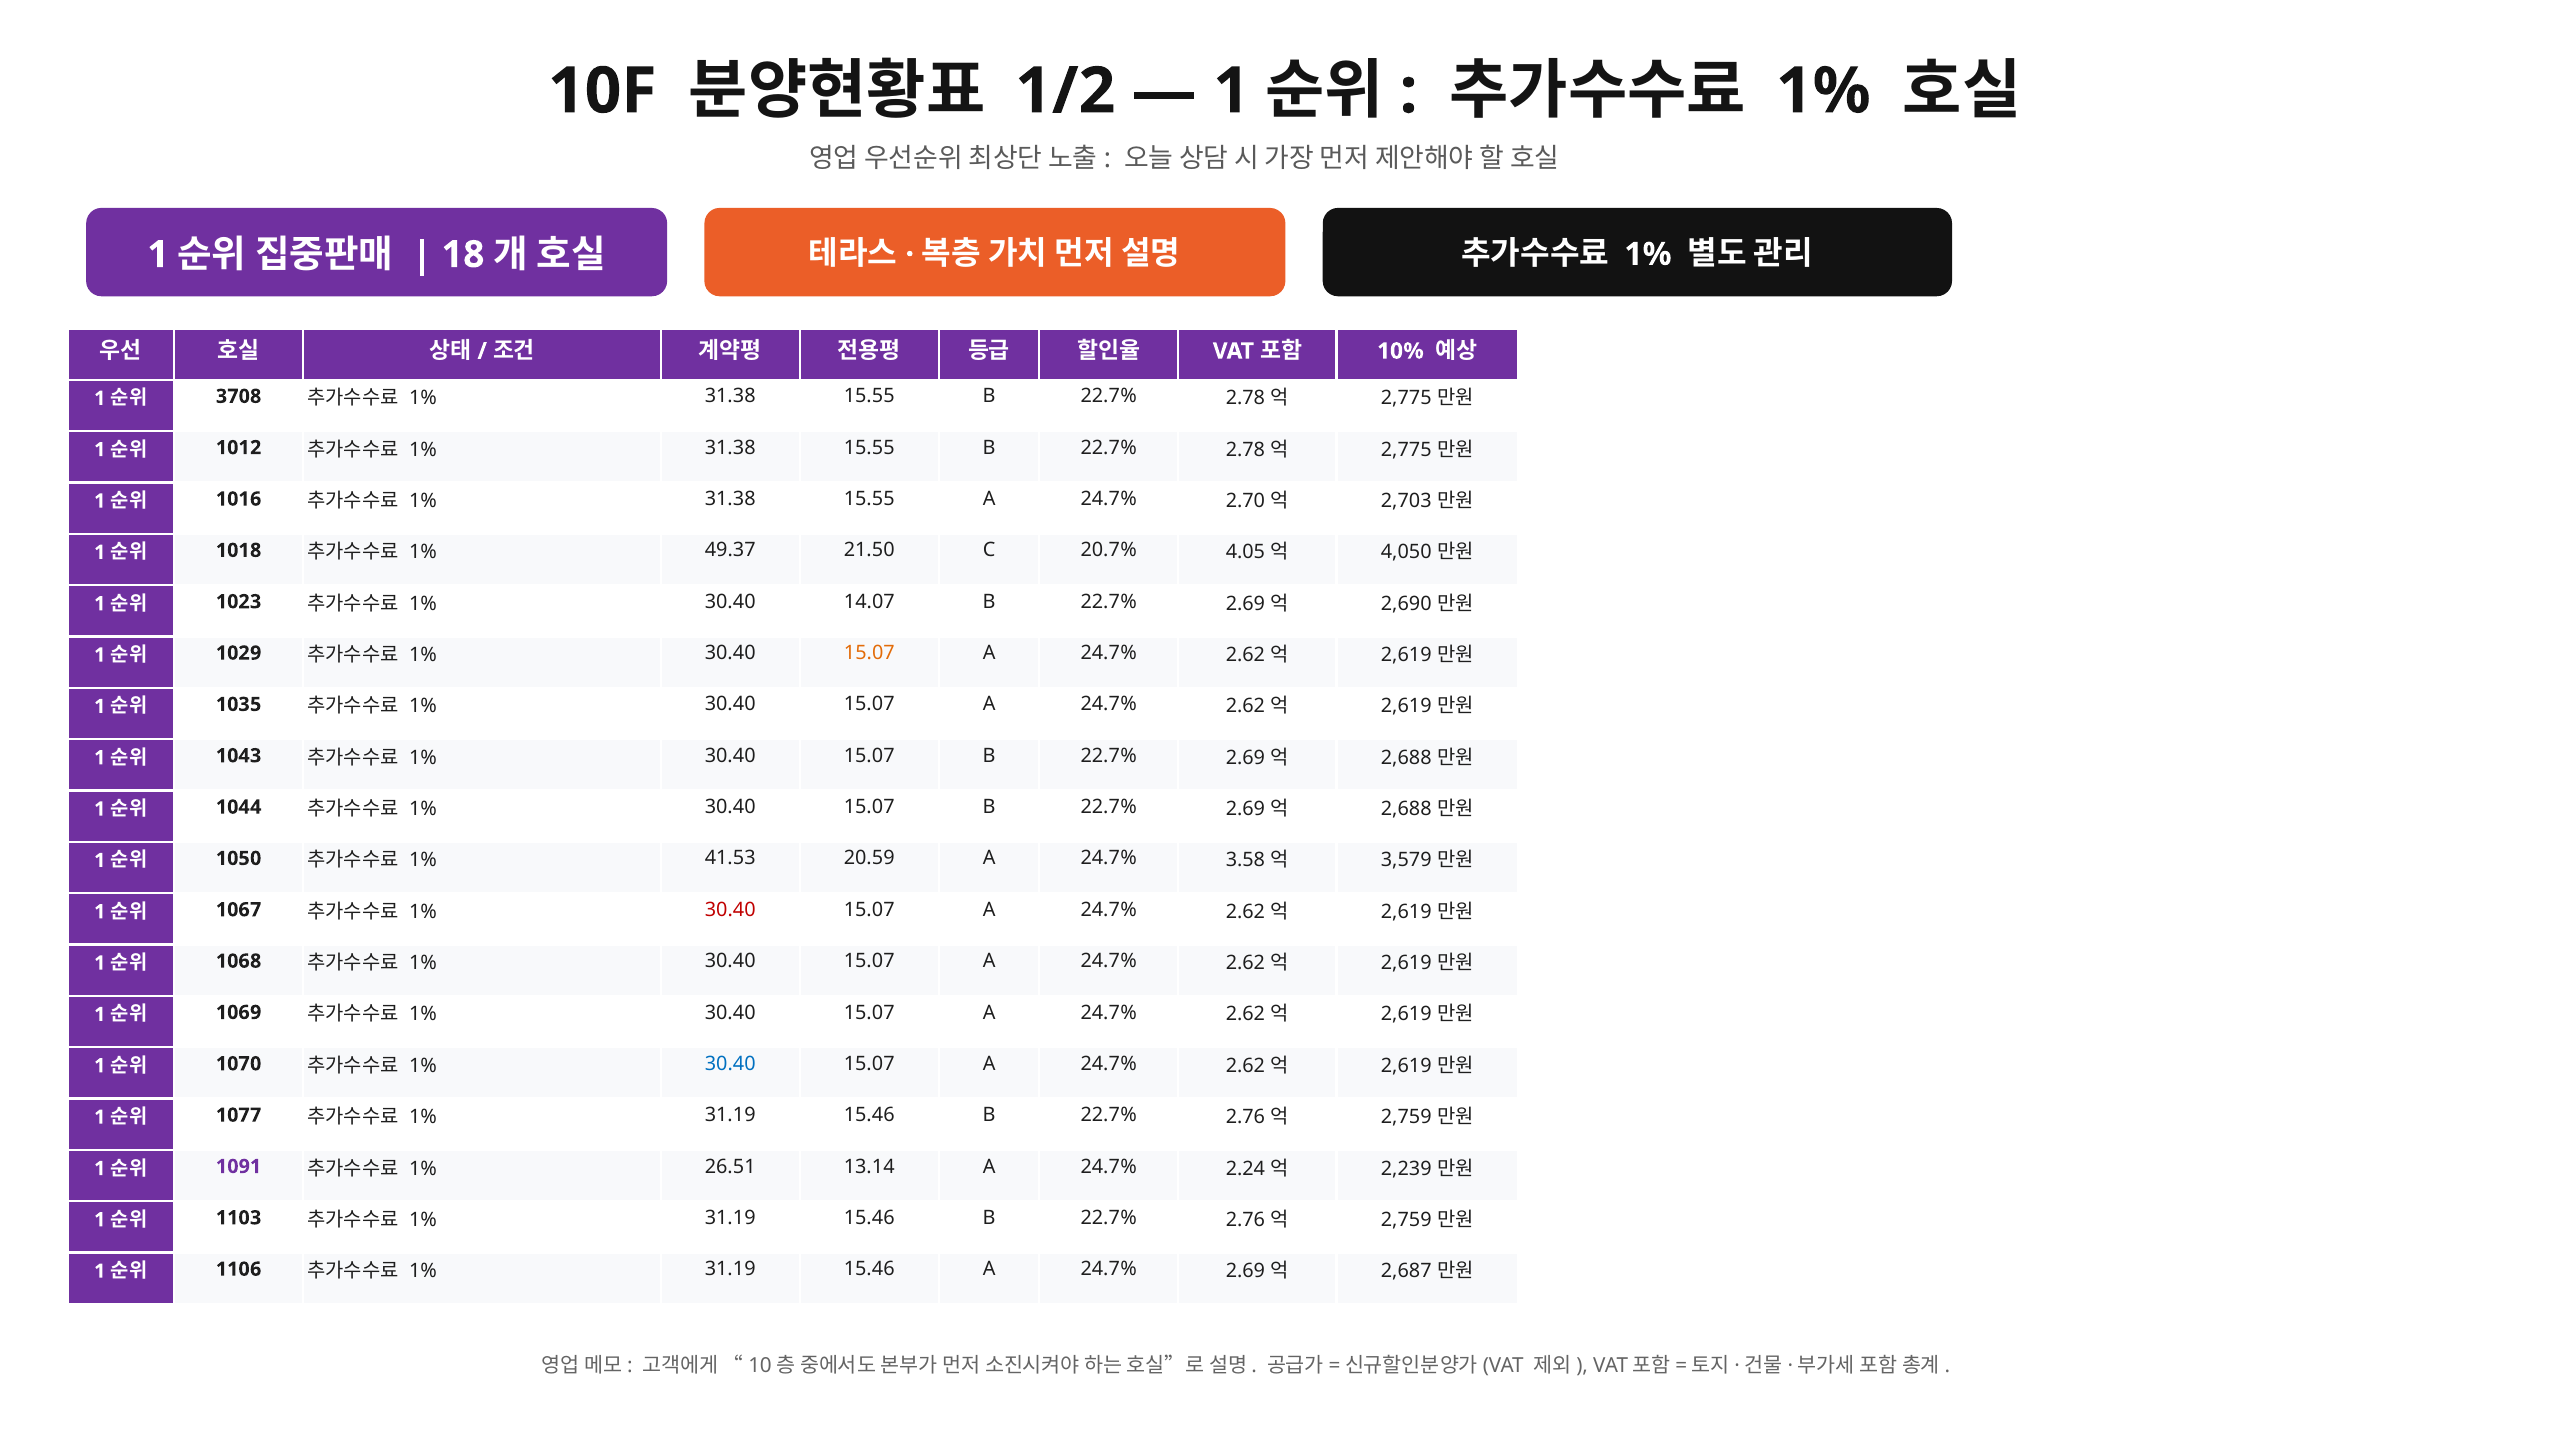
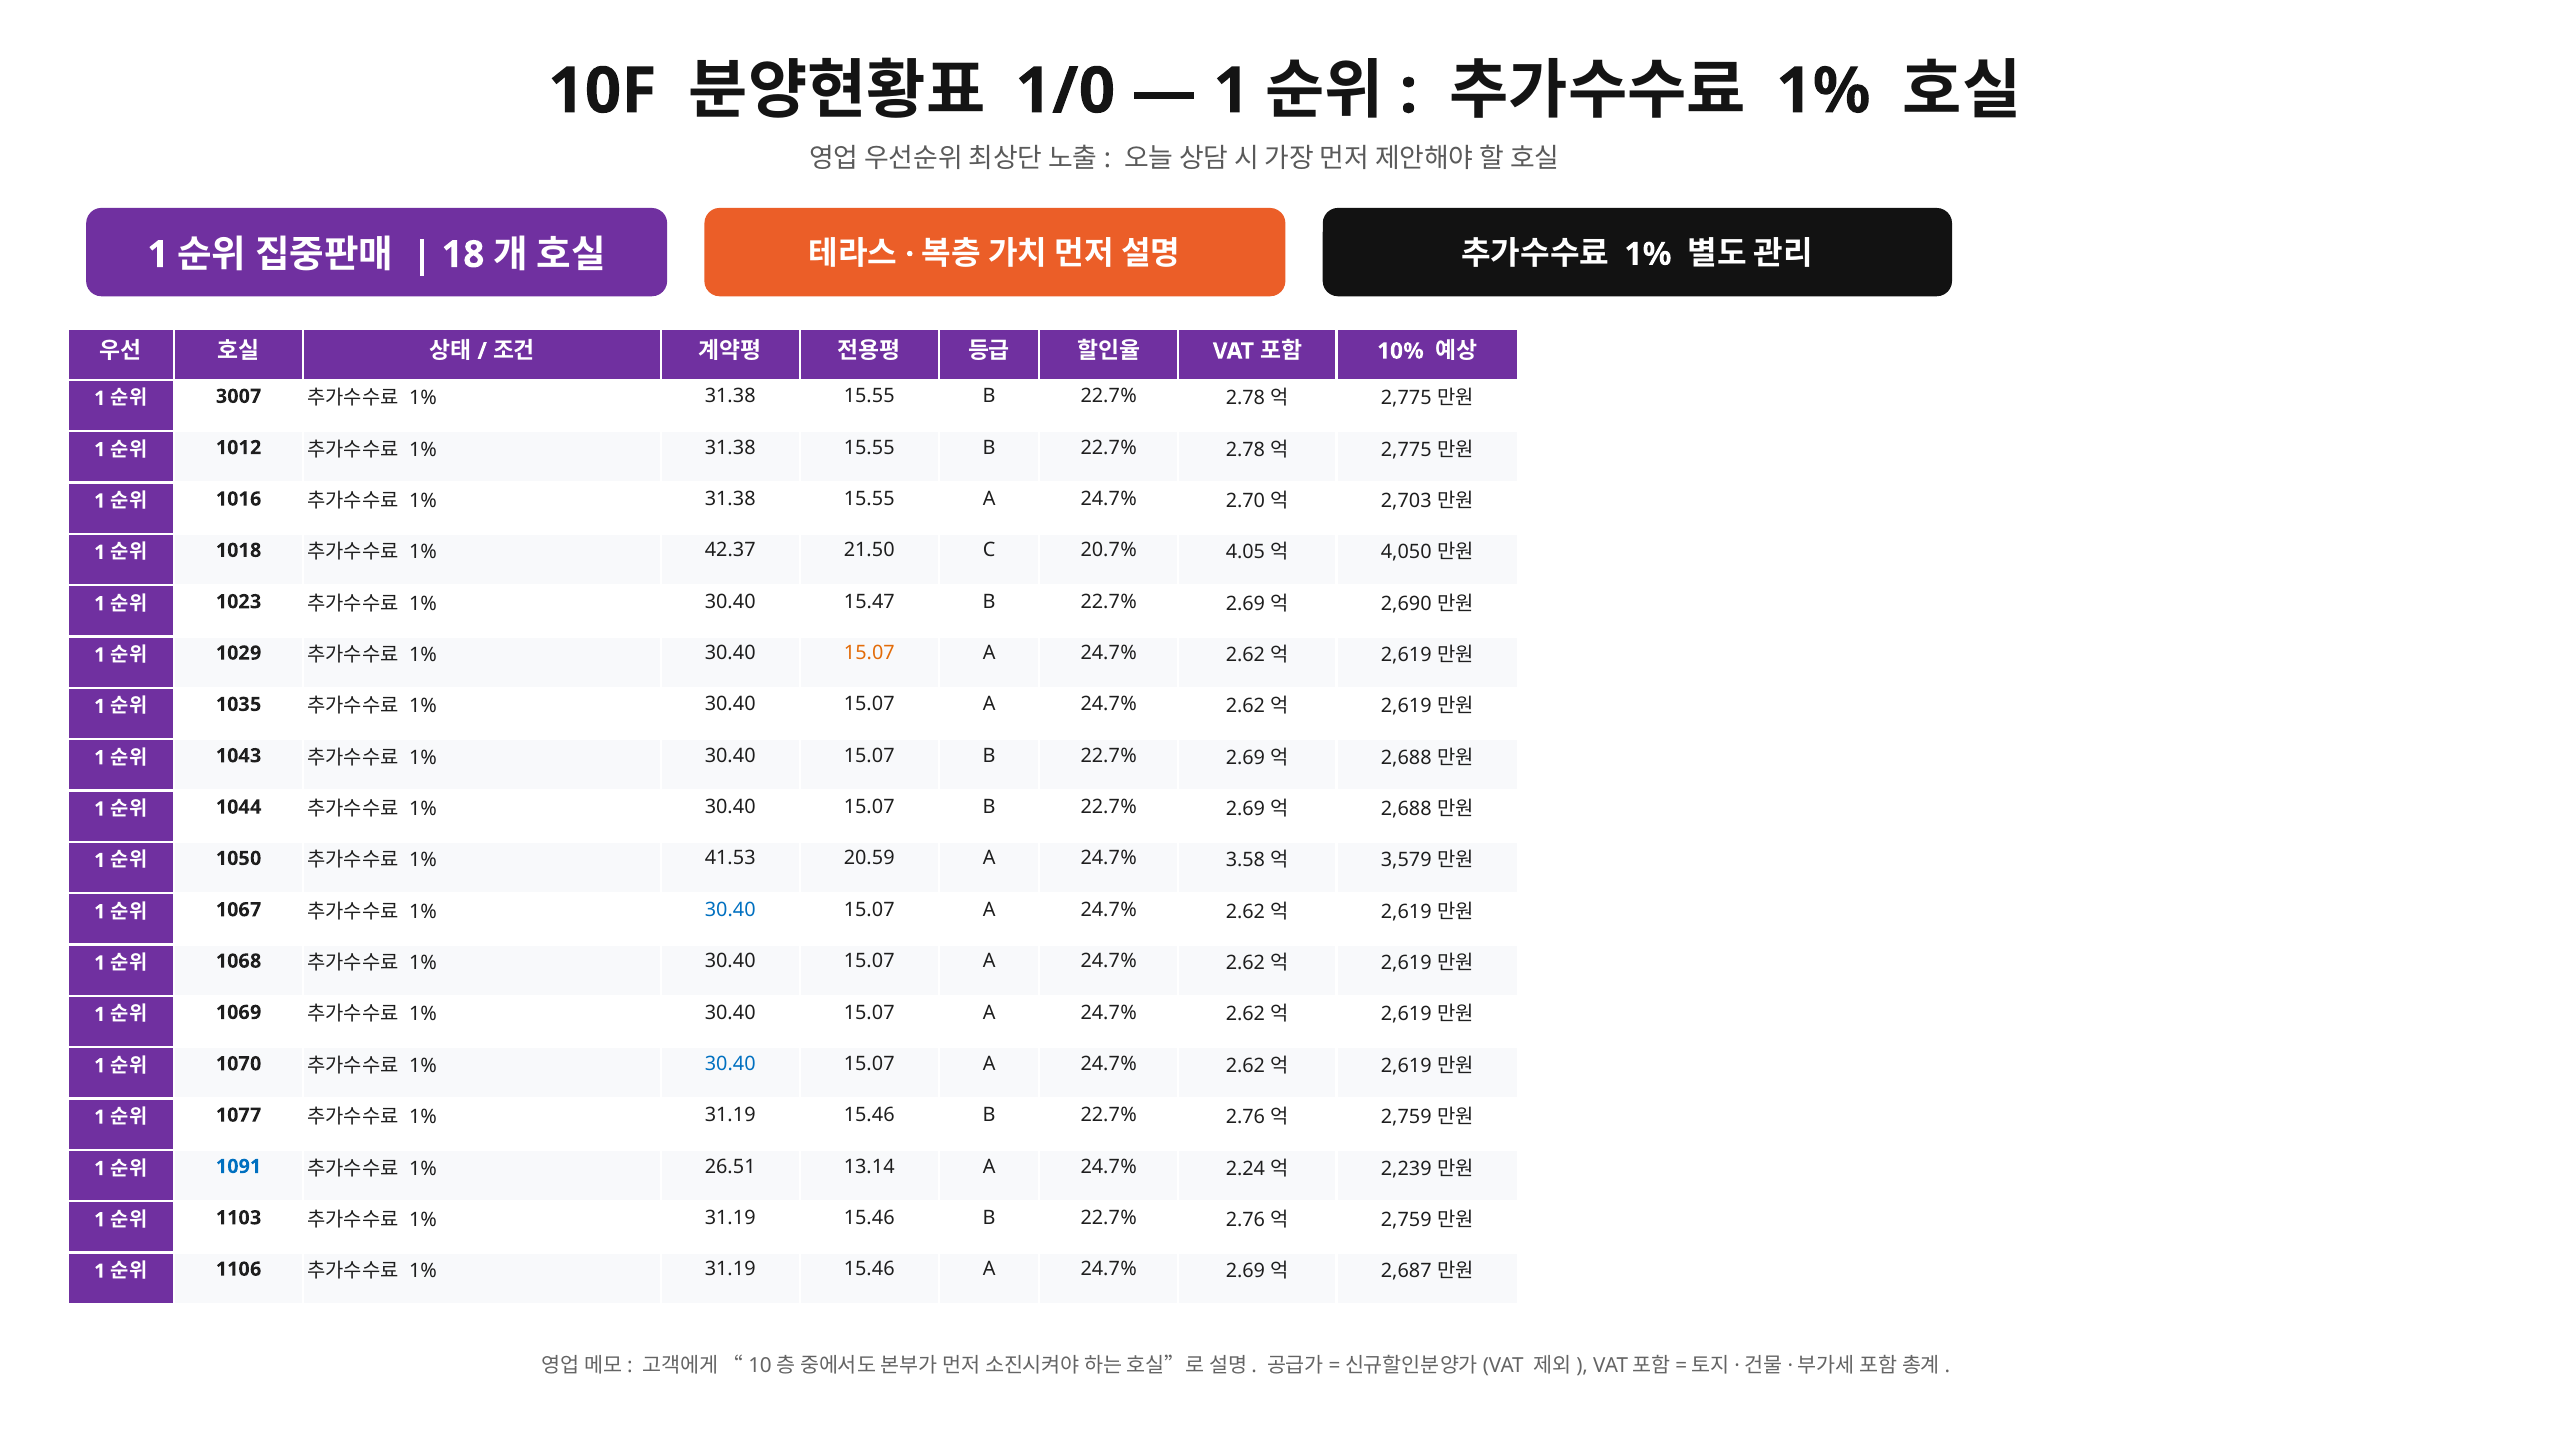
1/2: 1/2 -> 1/0
3708: 3708 -> 3007
49.37: 49.37 -> 42.37
14.07: 14.07 -> 15.47
30.40 at (730, 910) colour: red -> blue
1091 colour: purple -> blue
